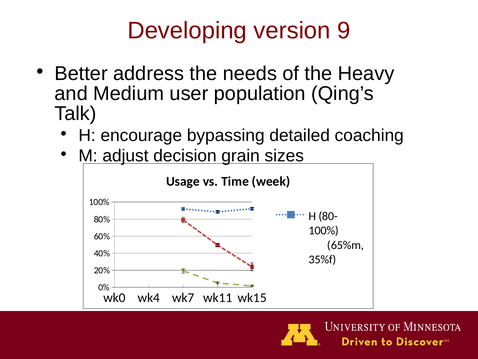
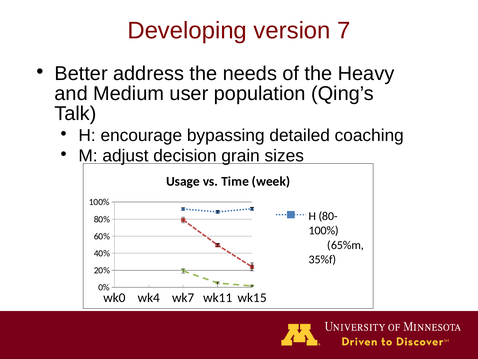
9: 9 -> 7
